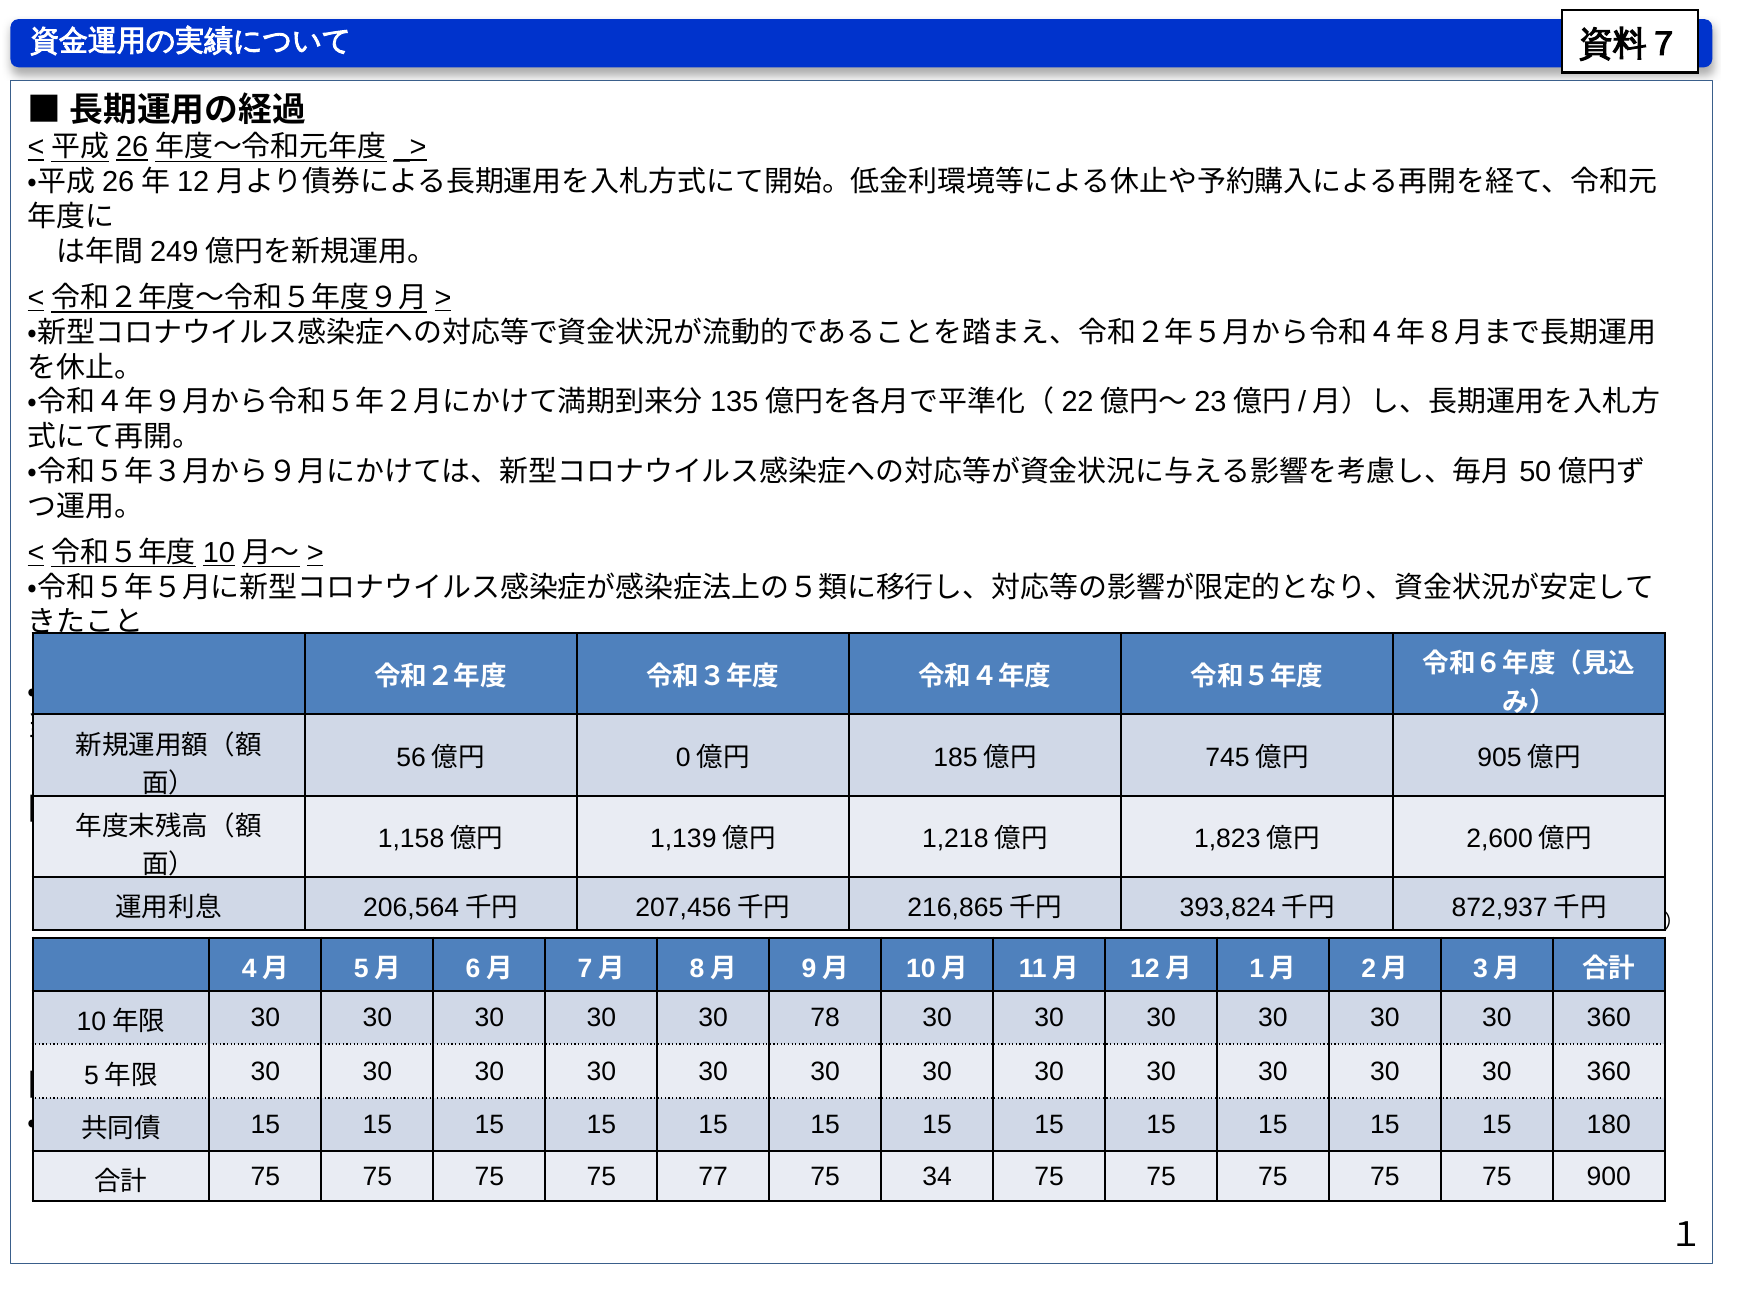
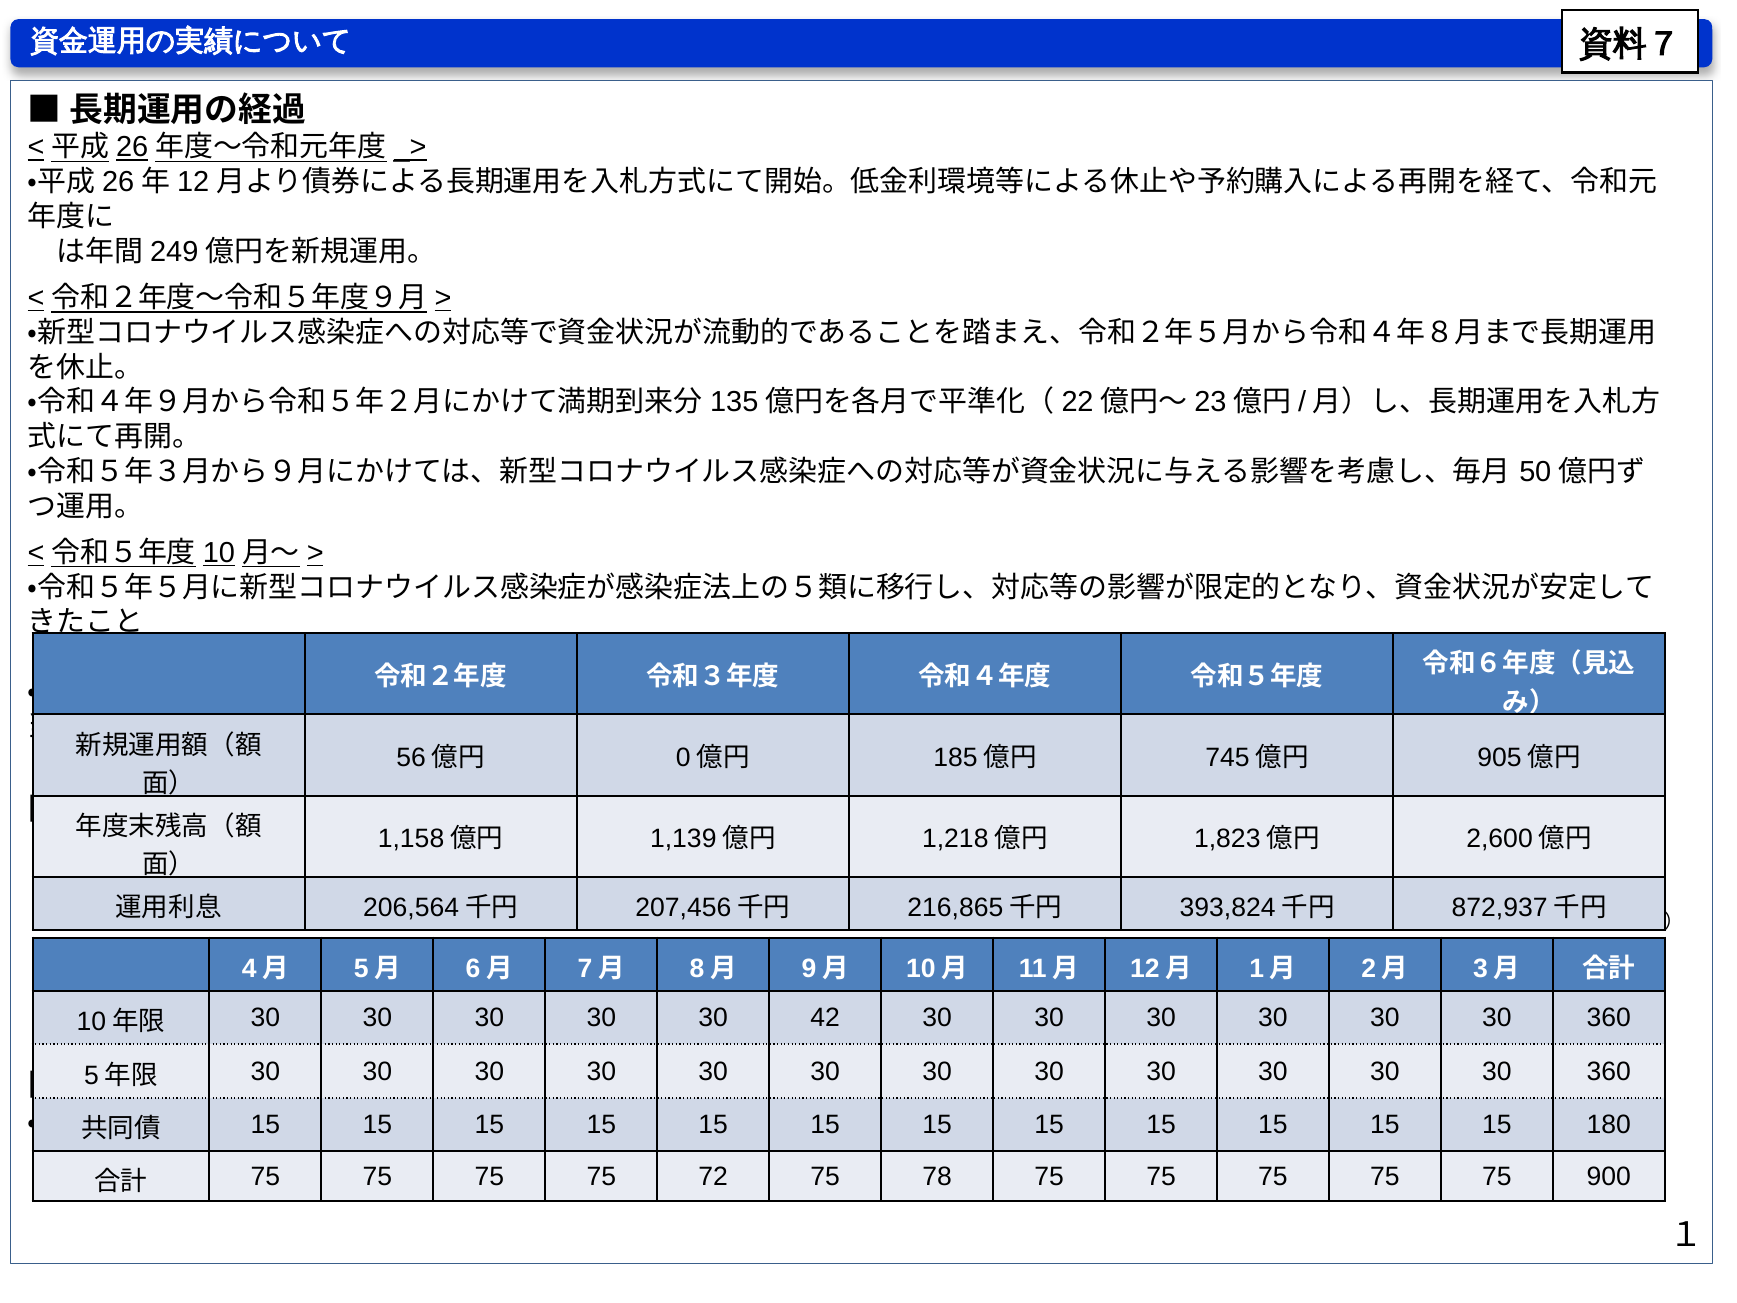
78: 78 -> 42
77: 77 -> 72
34: 34 -> 78
